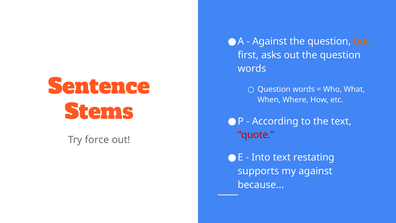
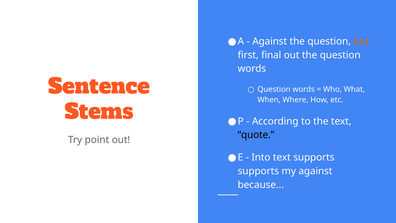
asks: asks -> final
quote colour: red -> black
force: force -> point
text restating: restating -> supports
